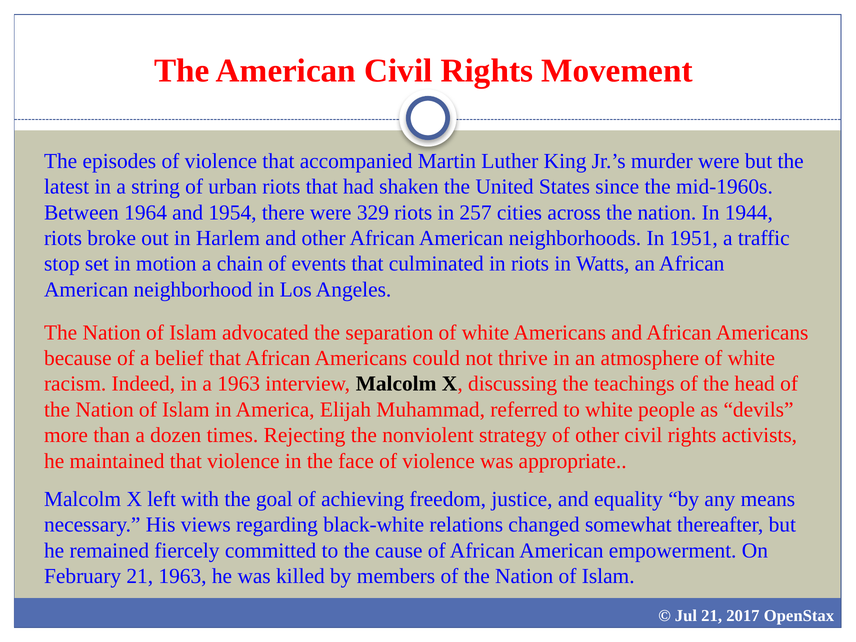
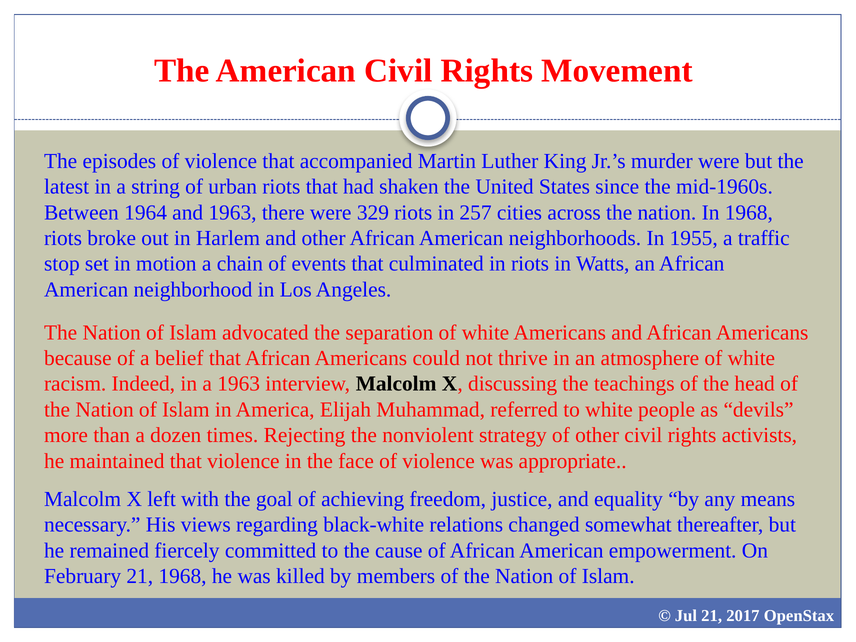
and 1954: 1954 -> 1963
In 1944: 1944 -> 1968
1951: 1951 -> 1955
21 1963: 1963 -> 1968
